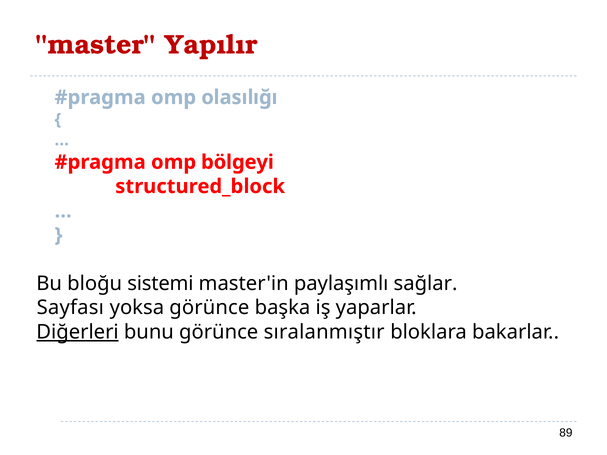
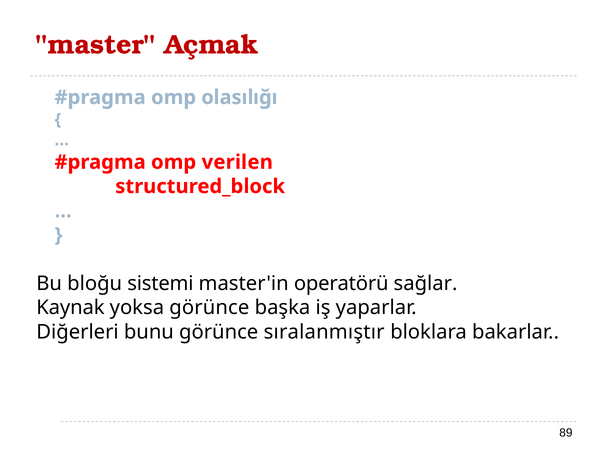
Yapılır: Yapılır -> Açmak
bölgeyi: bölgeyi -> verilen
paylaşımlı: paylaşımlı -> operatörü
Sayfası: Sayfası -> Kaynak
Diğerleri underline: present -> none
